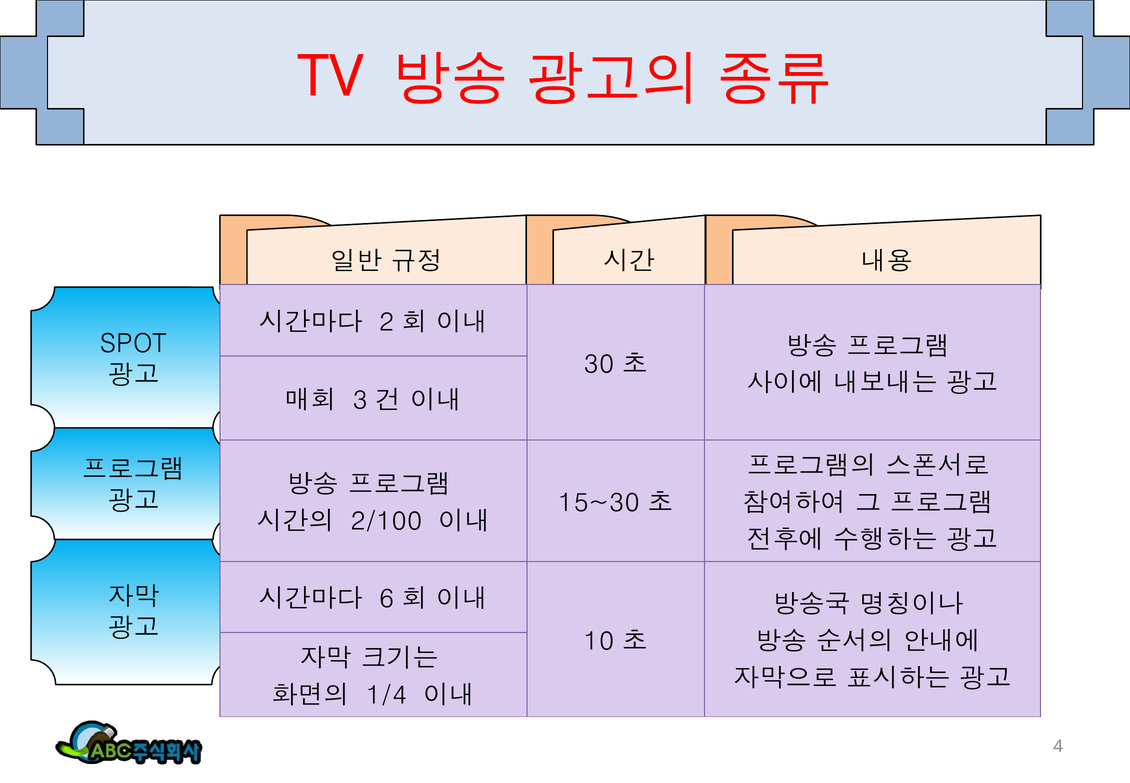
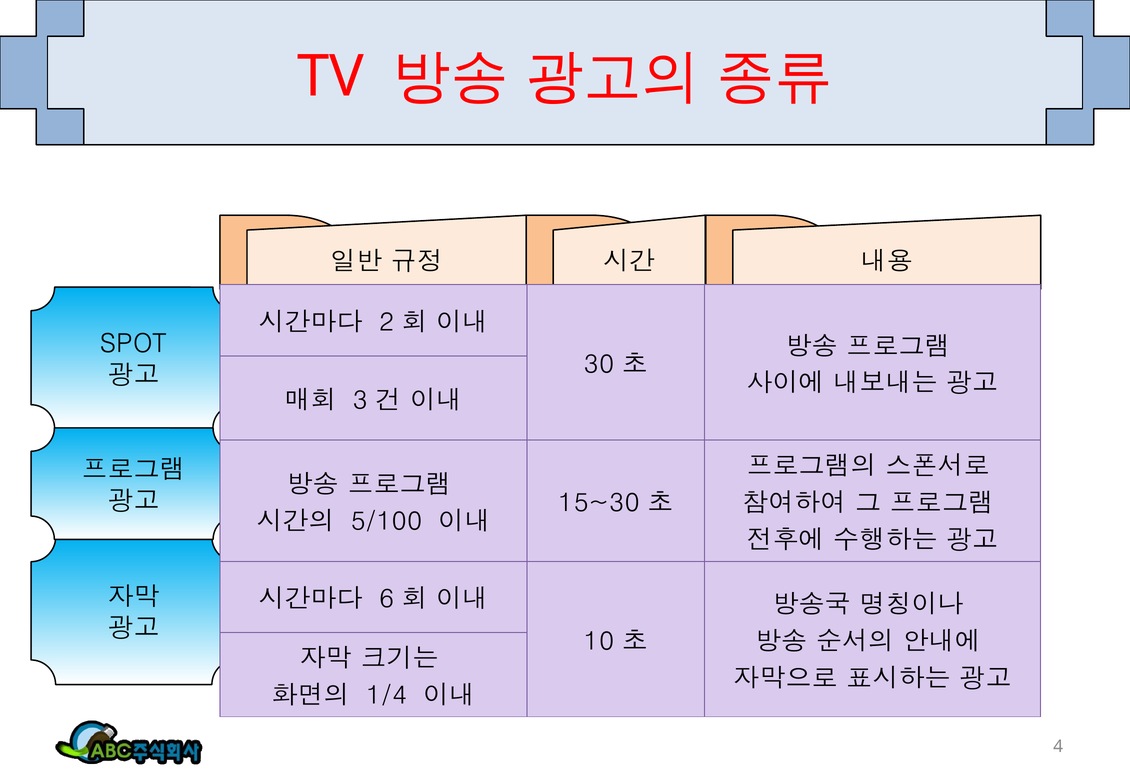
2/100: 2/100 -> 5/100
